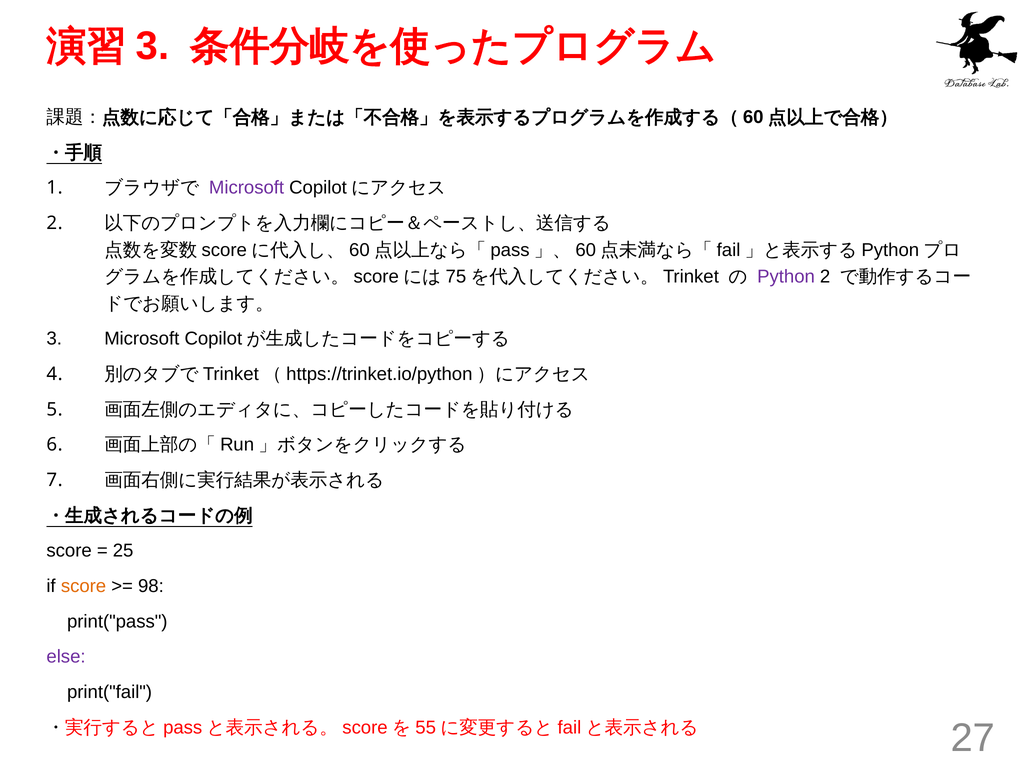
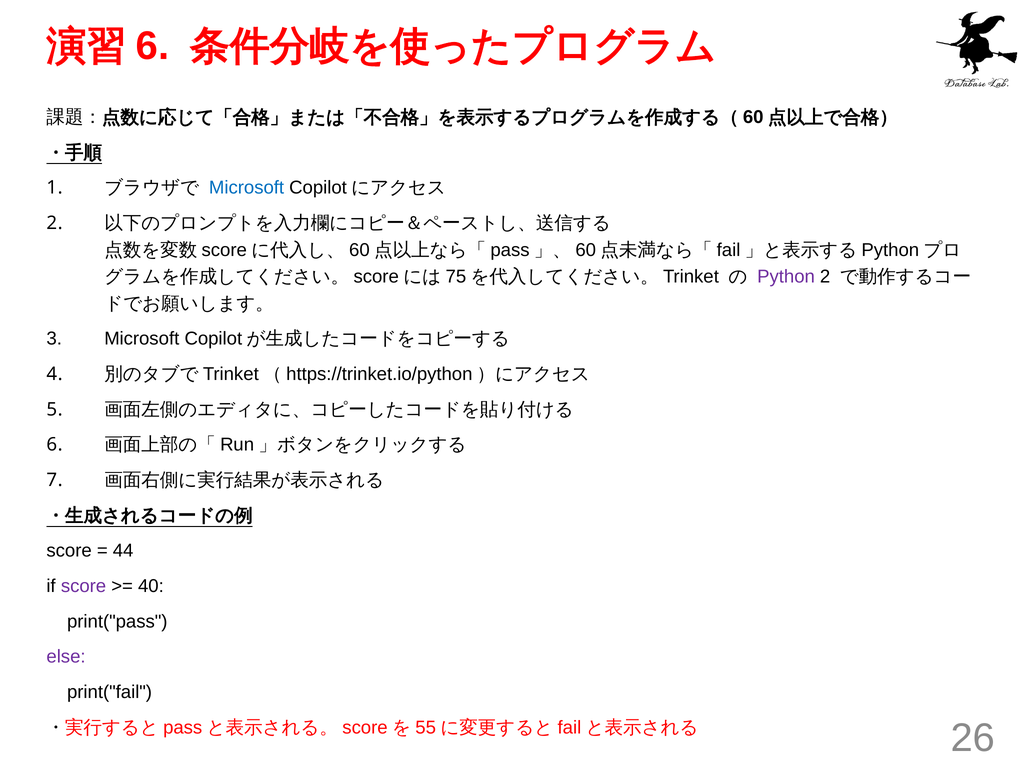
3 at (153, 46): 3 -> 6
Microsoft at (247, 188) colour: purple -> blue
25: 25 -> 44
score at (84, 586) colour: orange -> purple
98: 98 -> 40
27: 27 -> 26
